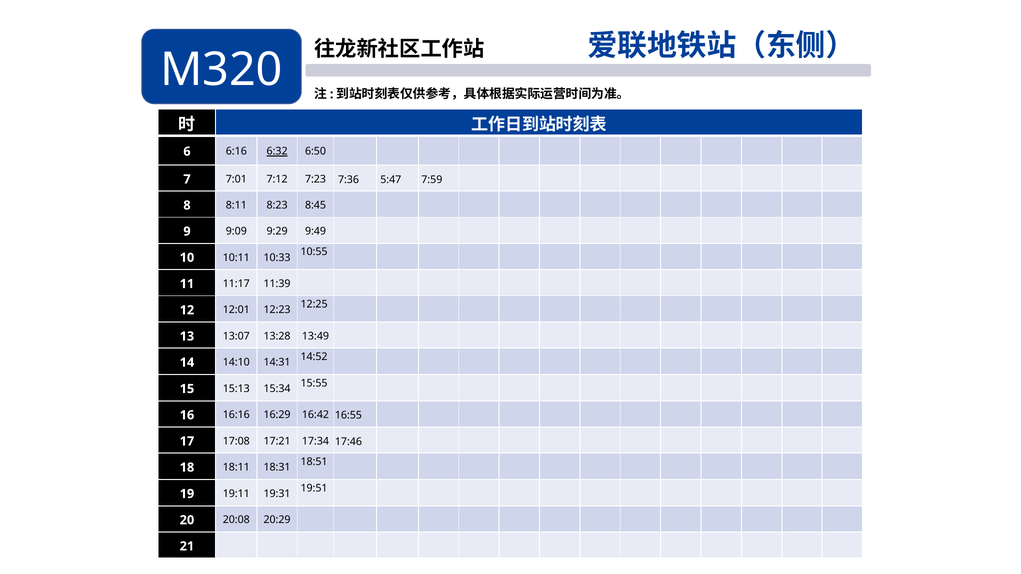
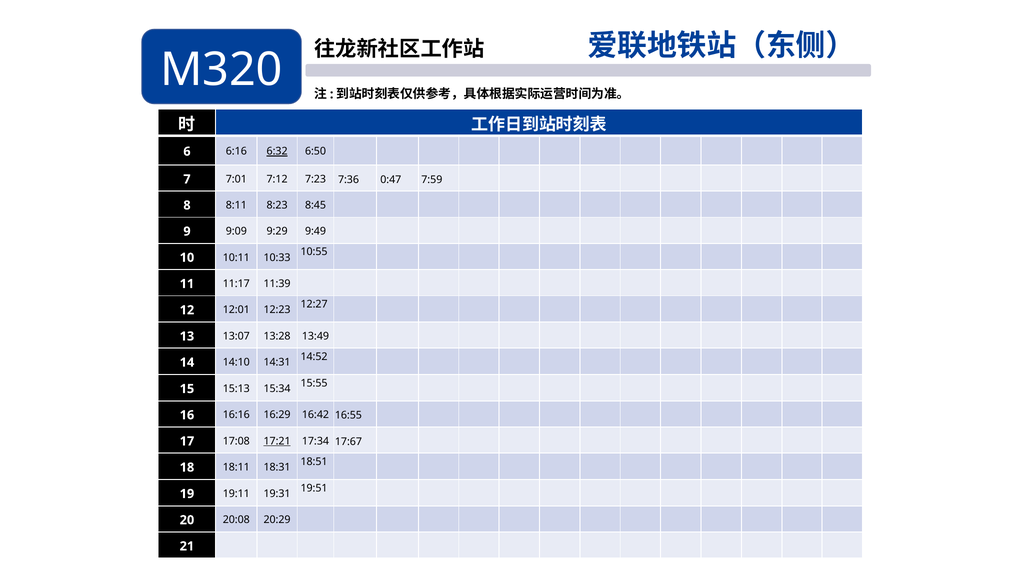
5:47: 5:47 -> 0:47
12:25: 12:25 -> 12:27
17:21 underline: none -> present
17:46: 17:46 -> 17:67
